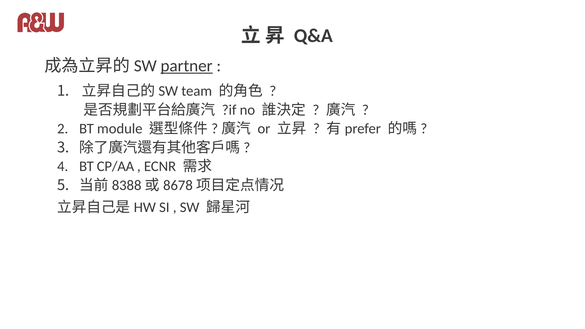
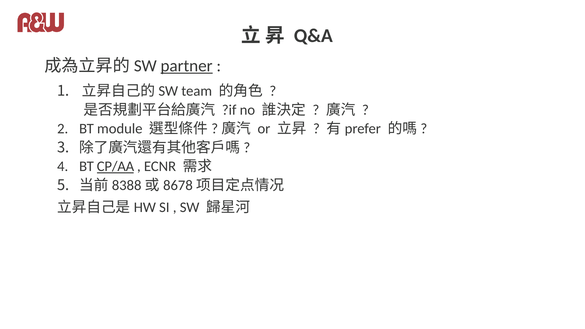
CP/AA underline: none -> present
